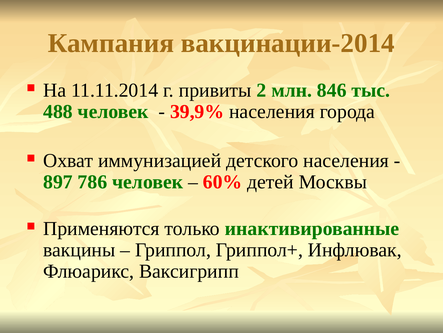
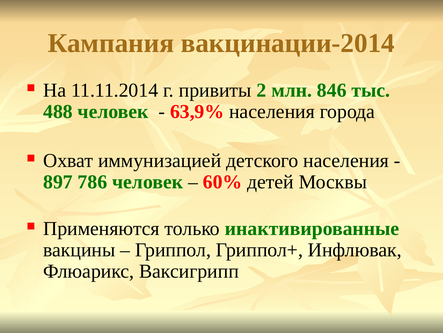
39,9%: 39,9% -> 63,9%
